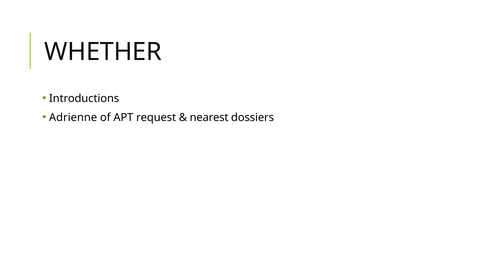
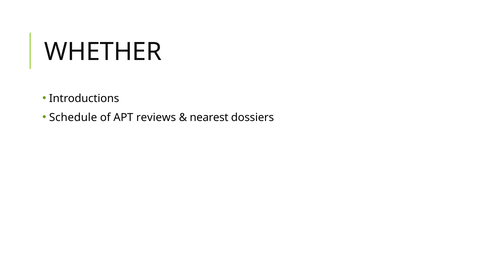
Adrienne: Adrienne -> Schedule
request: request -> reviews
